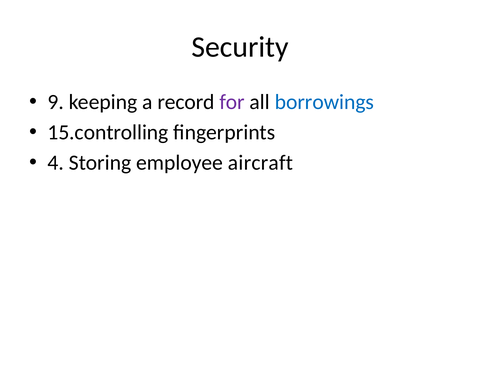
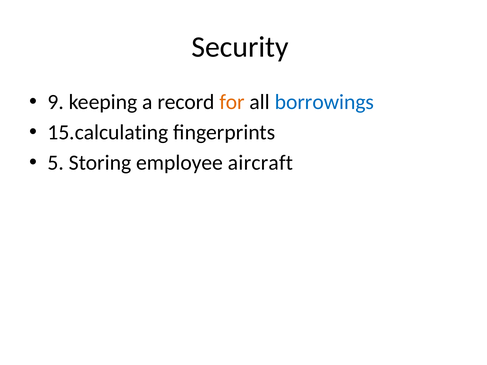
for colour: purple -> orange
15.controlling: 15.controlling -> 15.calculating
4: 4 -> 5
